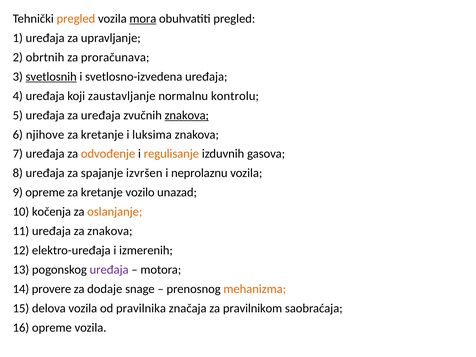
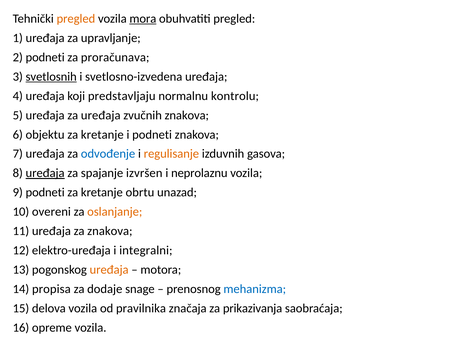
2 obrtnih: obrtnih -> podneti
zaustavljanje: zaustavljanje -> predstavljaju
znakova at (187, 115) underline: present -> none
njihove: njihove -> objektu
i luksima: luksima -> podneti
odvođenje colour: orange -> blue
uređaja at (45, 173) underline: none -> present
9 opreme: opreme -> podneti
vozilo: vozilo -> obrtu
kočenja: kočenja -> overeni
izmerenih: izmerenih -> integralni
uređaja at (109, 270) colour: purple -> orange
provere: provere -> propisa
mehanizma colour: orange -> blue
pravilnikom: pravilnikom -> prikazivanja
